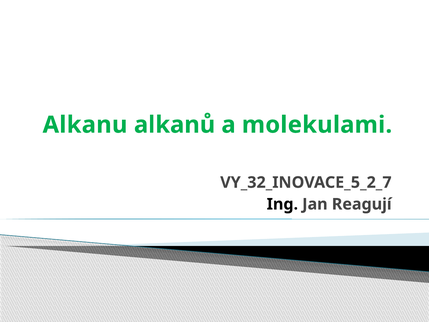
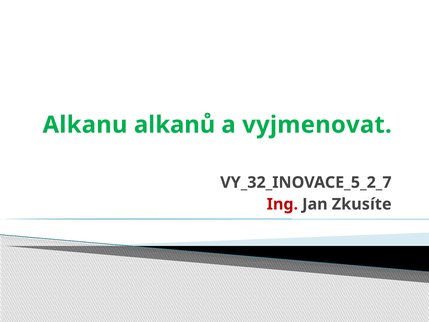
molekulami: molekulami -> vyjmenovat
Ing colour: black -> red
Reagují: Reagují -> Zkusíte
